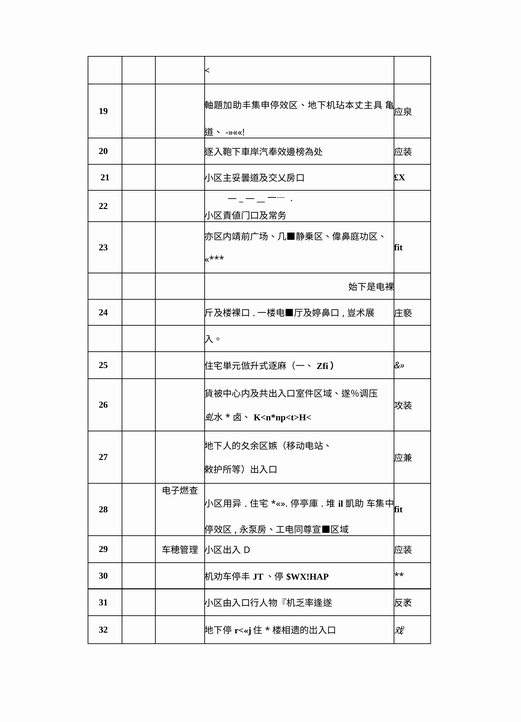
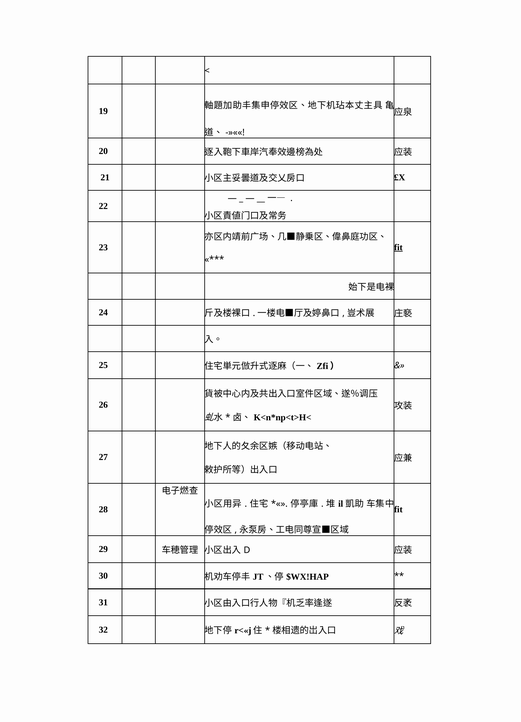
fit at (398, 247) underline: none -> present
